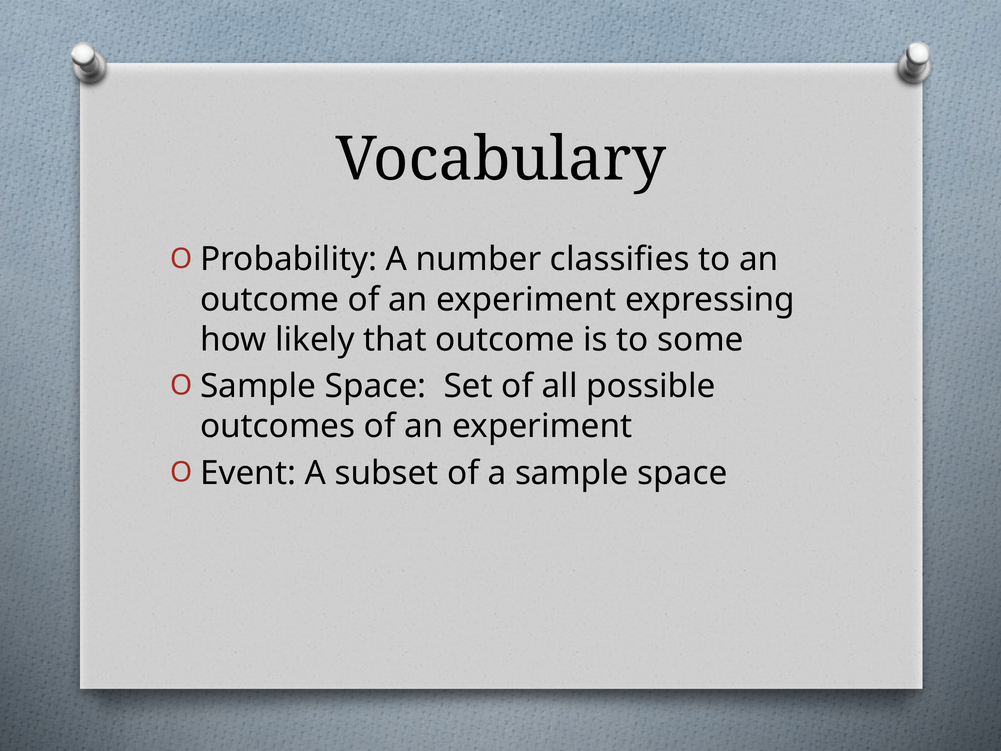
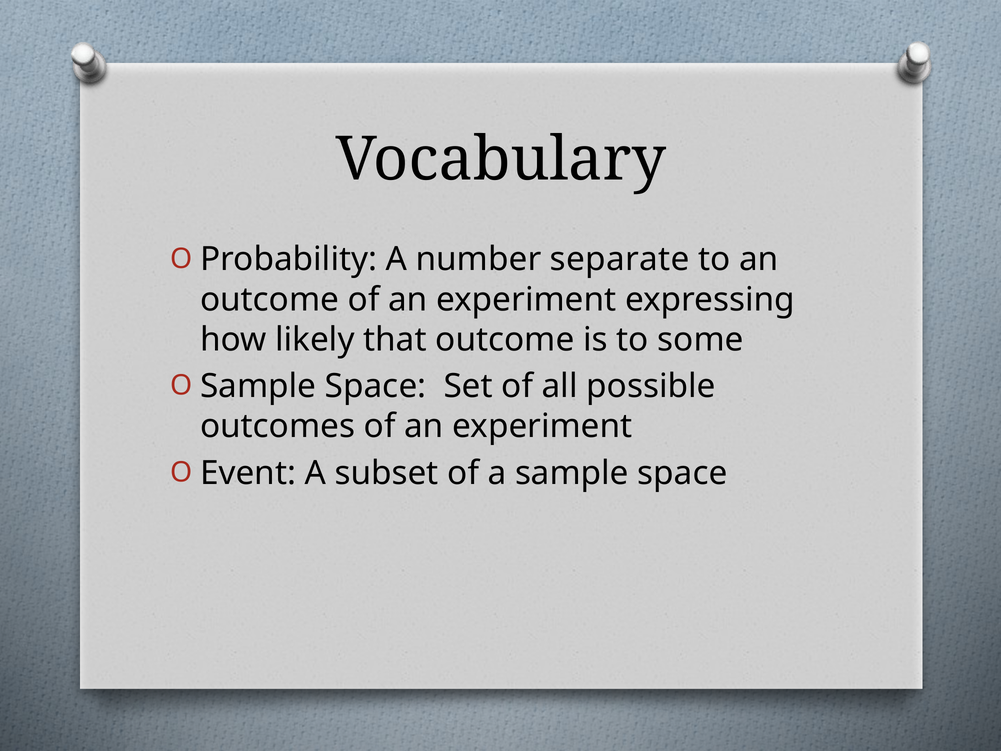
classifies: classifies -> separate
